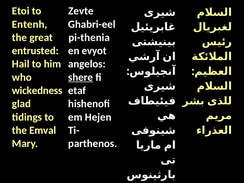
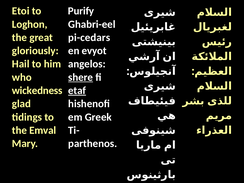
Zevte: Zevte -> Purify
Entenh: Entenh -> Loghon
pi-thenia: pi-thenia -> pi-cedars
entrusted: entrusted -> gloriously
etaf underline: none -> present
Hejen: Hejen -> Greek
